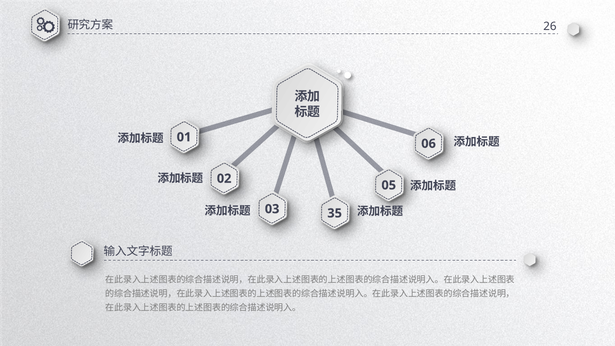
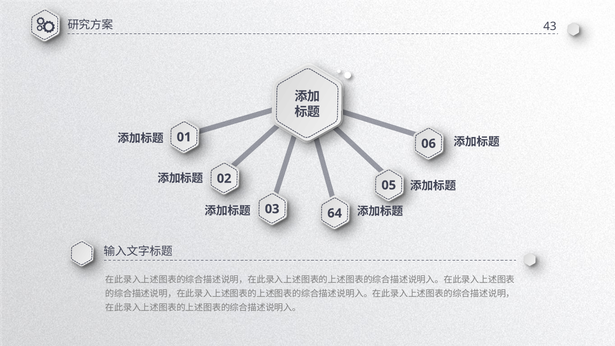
26: 26 -> 43
35: 35 -> 64
